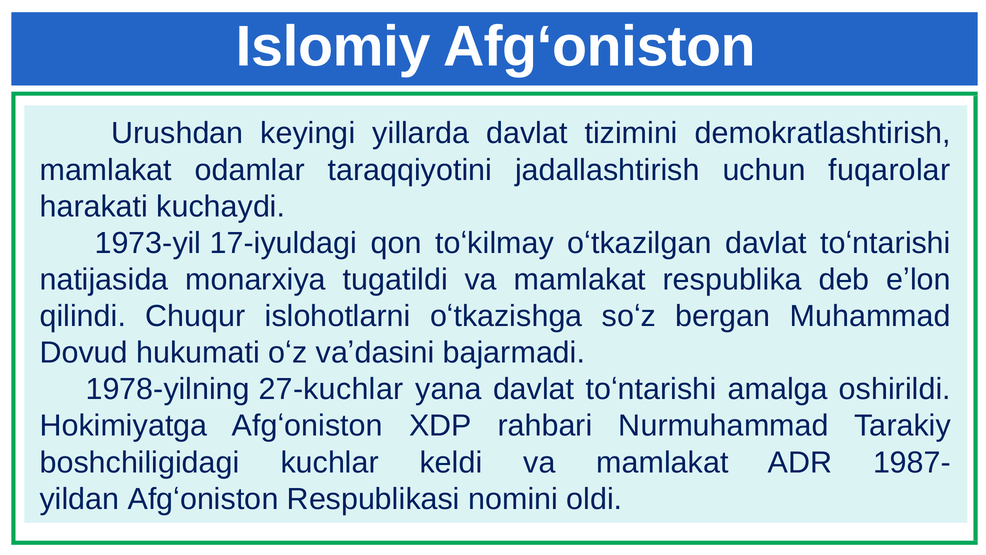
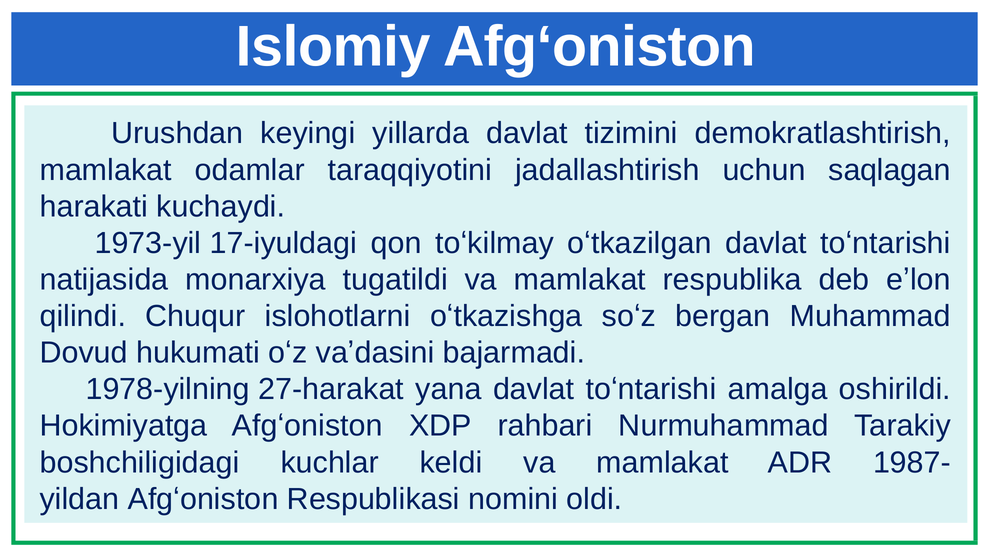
fuqarolar: fuqarolar -> saqlagan
27-kuchlar: 27-kuchlar -> 27-harakat
